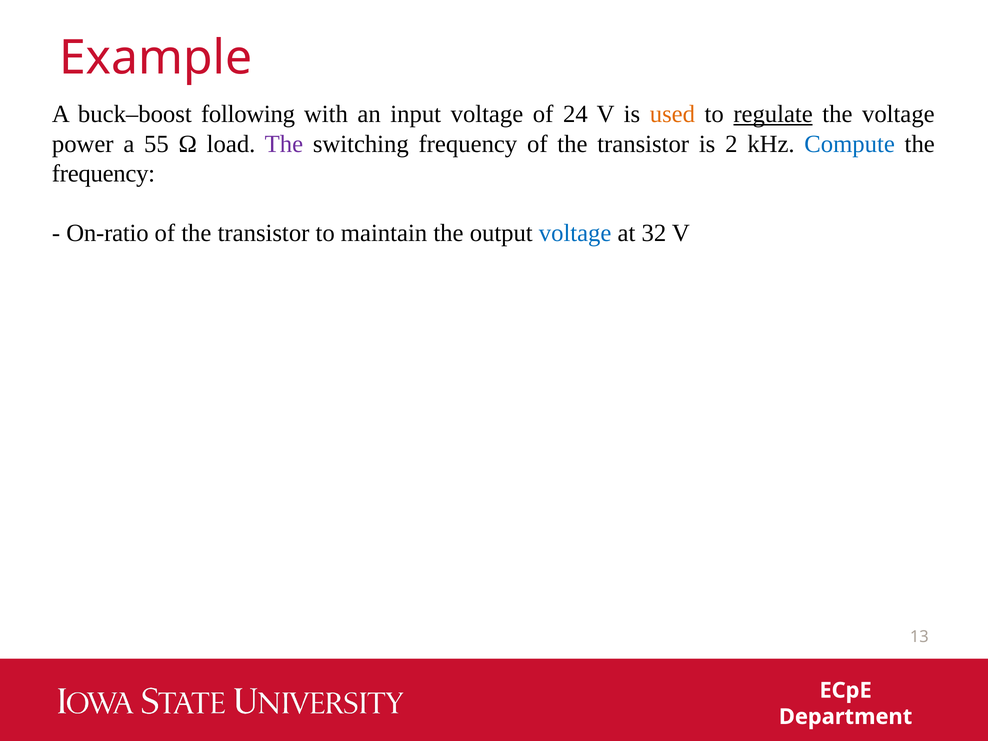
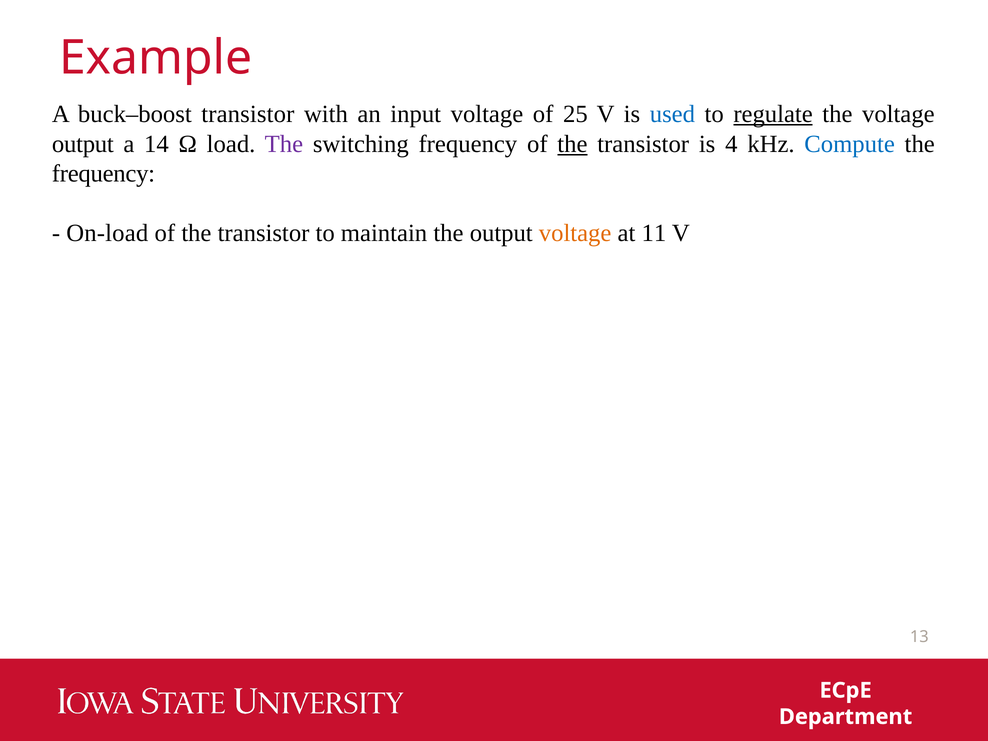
buck–boost following: following -> transistor
24: 24 -> 25
used colour: orange -> blue
power at (83, 144): power -> output
55: 55 -> 14
the at (572, 144) underline: none -> present
2: 2 -> 4
On-ratio: On-ratio -> On-load
voltage at (575, 233) colour: blue -> orange
32: 32 -> 11
